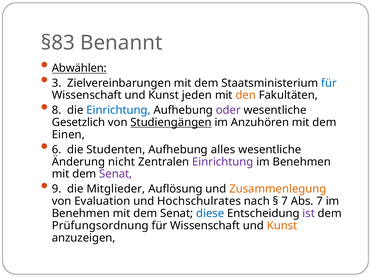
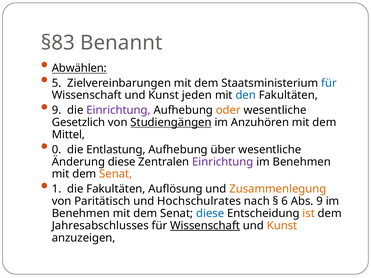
3: 3 -> 5
den colour: orange -> blue
8 at (57, 110): 8 -> 9
Einrichtung at (119, 110) colour: blue -> purple
oder colour: purple -> orange
Einen: Einen -> Mittel
6: 6 -> 0
Studenten: Studenten -> Entlastung
alles: alles -> über
Änderung nicht: nicht -> diese
Senat at (116, 174) colour: purple -> orange
9: 9 -> 1
die Mitglieder: Mitglieder -> Fakultäten
Evaluation: Evaluation -> Paritätisch
7 at (285, 201): 7 -> 6
Abs 7: 7 -> 9
ist colour: purple -> orange
Prüfungsordnung: Prüfungsordnung -> Jahresabschlusses
Wissenschaft at (205, 226) underline: none -> present
